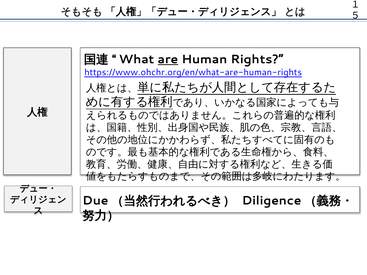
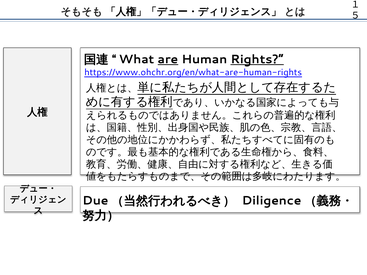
Rights underline: none -> present
